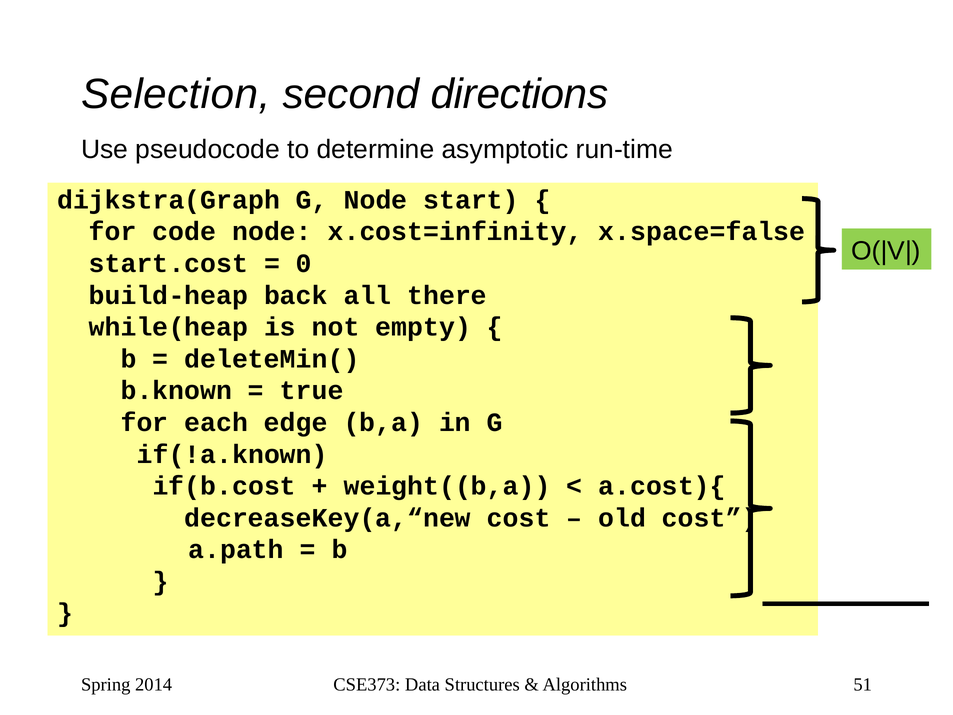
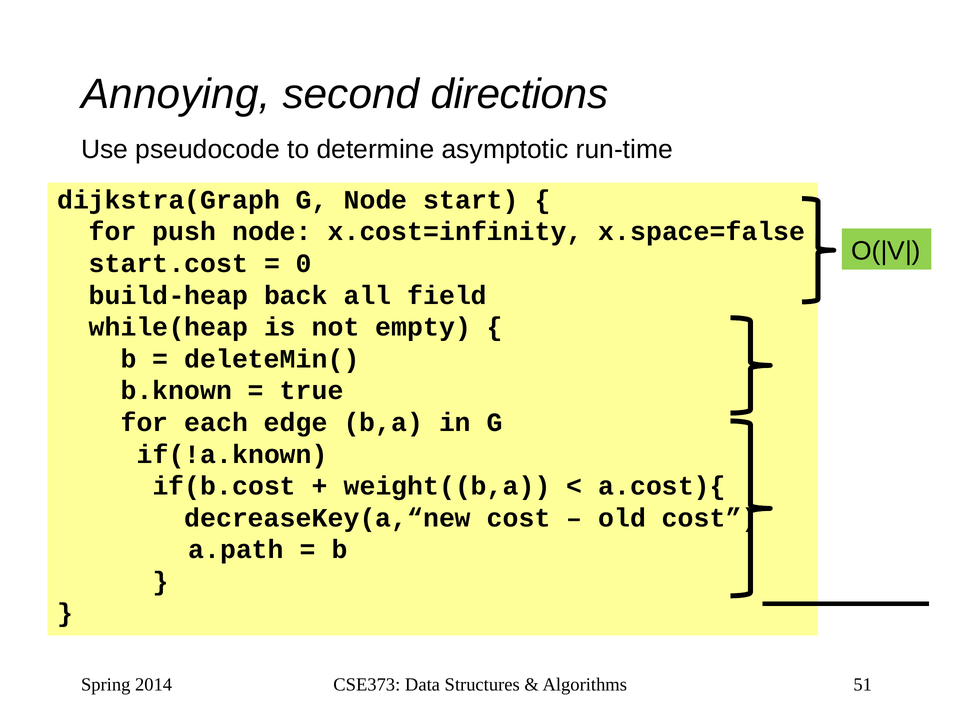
Selection: Selection -> Annoying
code: code -> push
there: there -> field
